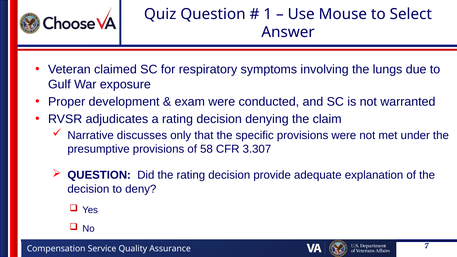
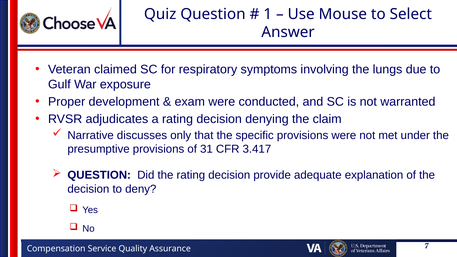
58: 58 -> 31
3.307: 3.307 -> 3.417
